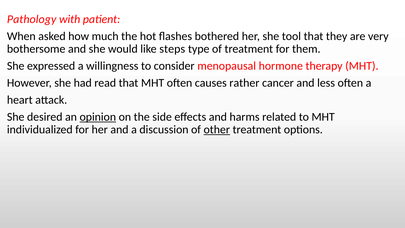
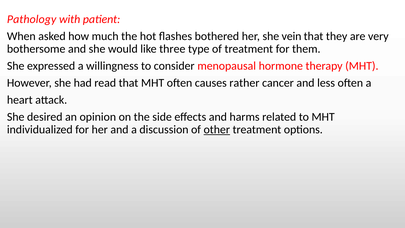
tool: tool -> vein
steps: steps -> three
opinion underline: present -> none
